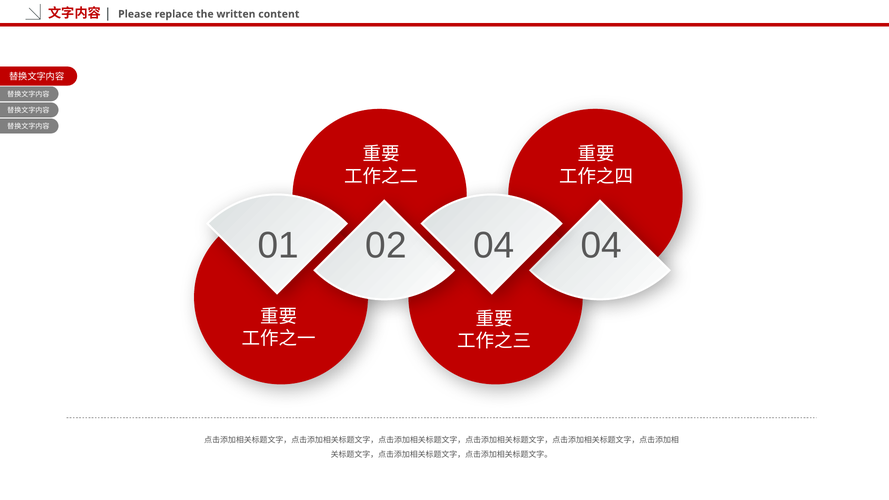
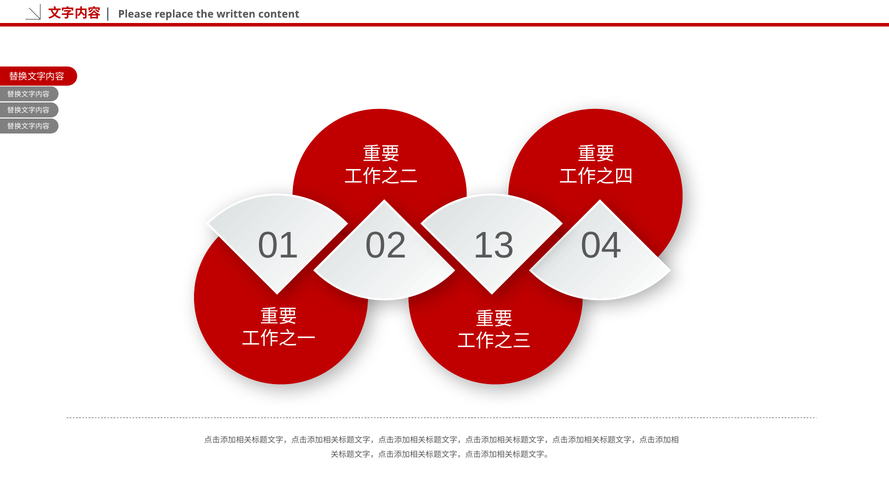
04 at (494, 246): 04 -> 13
